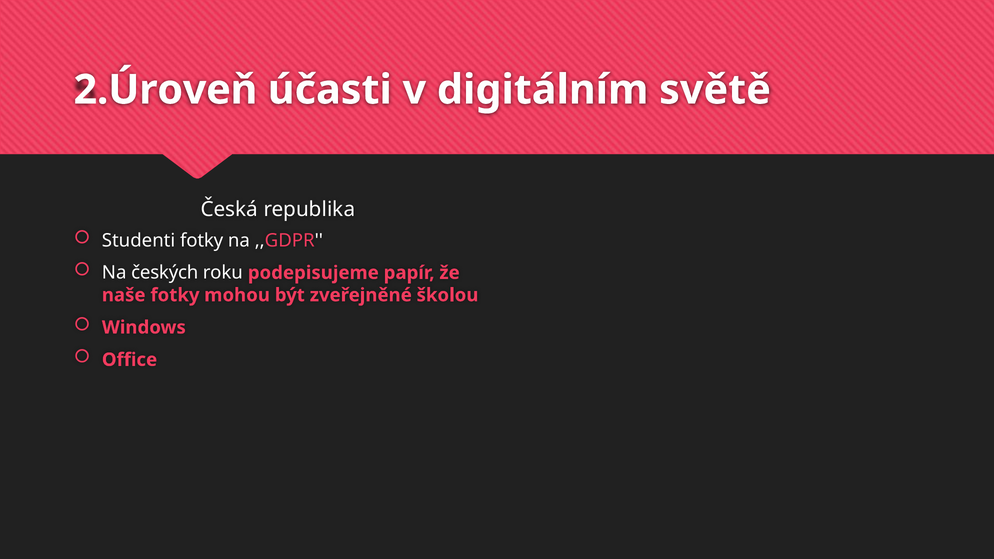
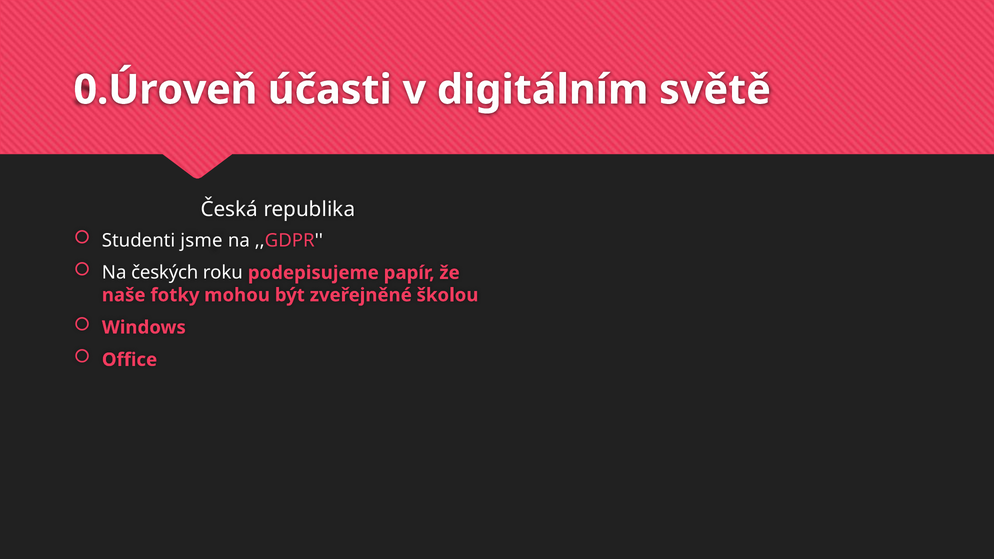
2.Úroveň: 2.Úroveň -> 0.Úroveň
Studenti fotky: fotky -> jsme
